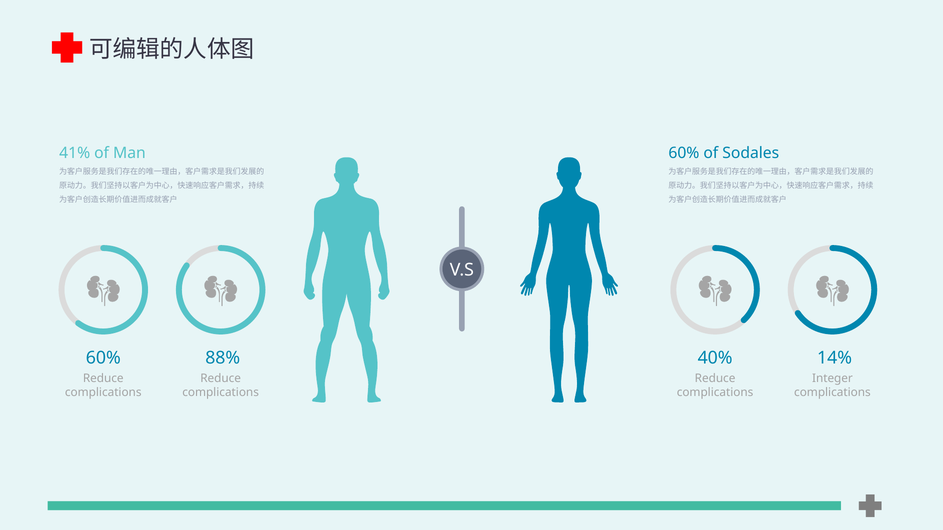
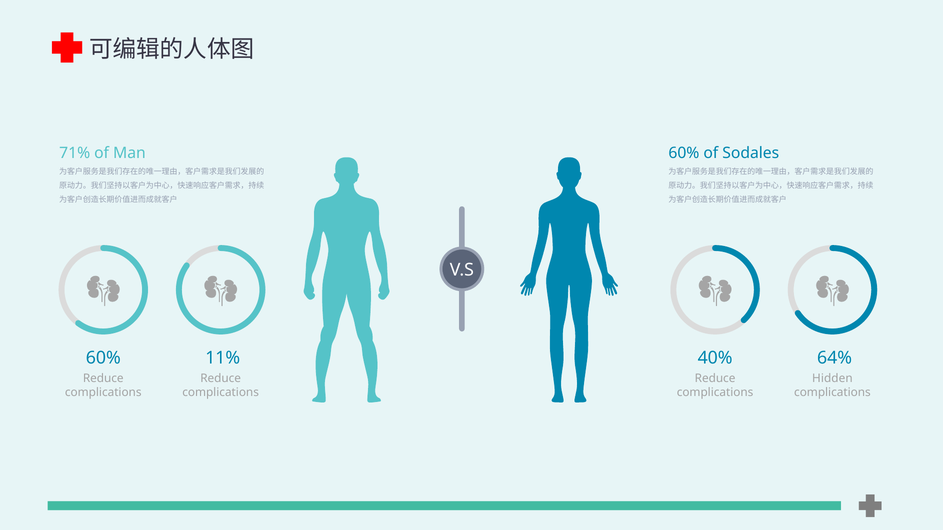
41%: 41% -> 71%
88%: 88% -> 11%
14%: 14% -> 64%
Integer: Integer -> Hidden
